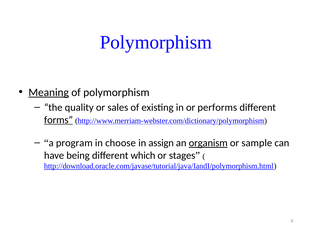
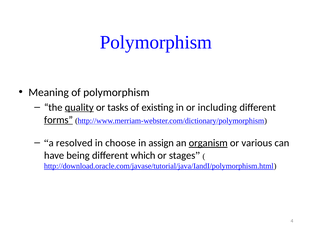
Meaning underline: present -> none
quality underline: none -> present
sales: sales -> tasks
performs: performs -> including
program: program -> resolved
sample: sample -> various
